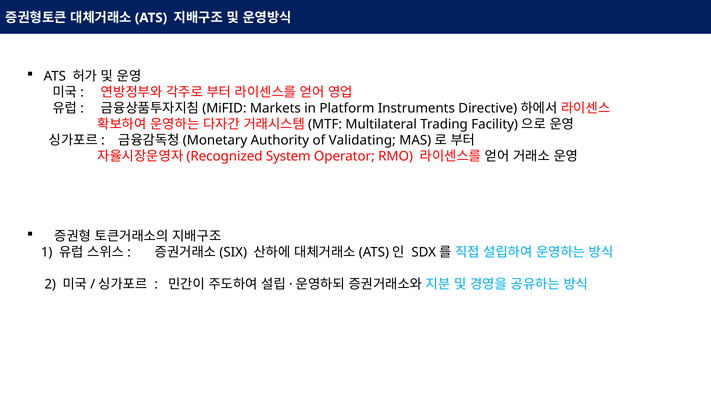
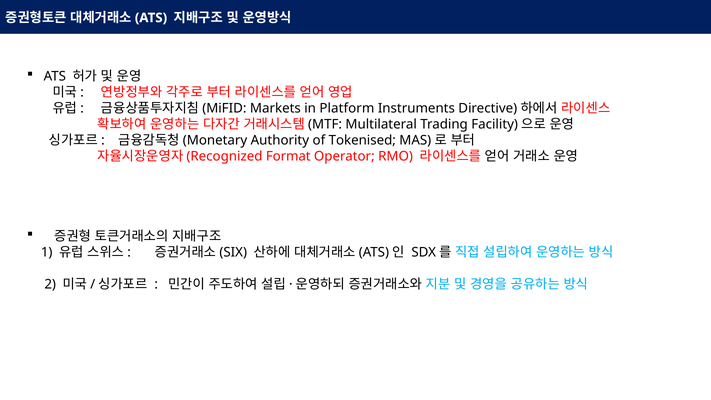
Validating: Validating -> Tokenised
System: System -> Format
